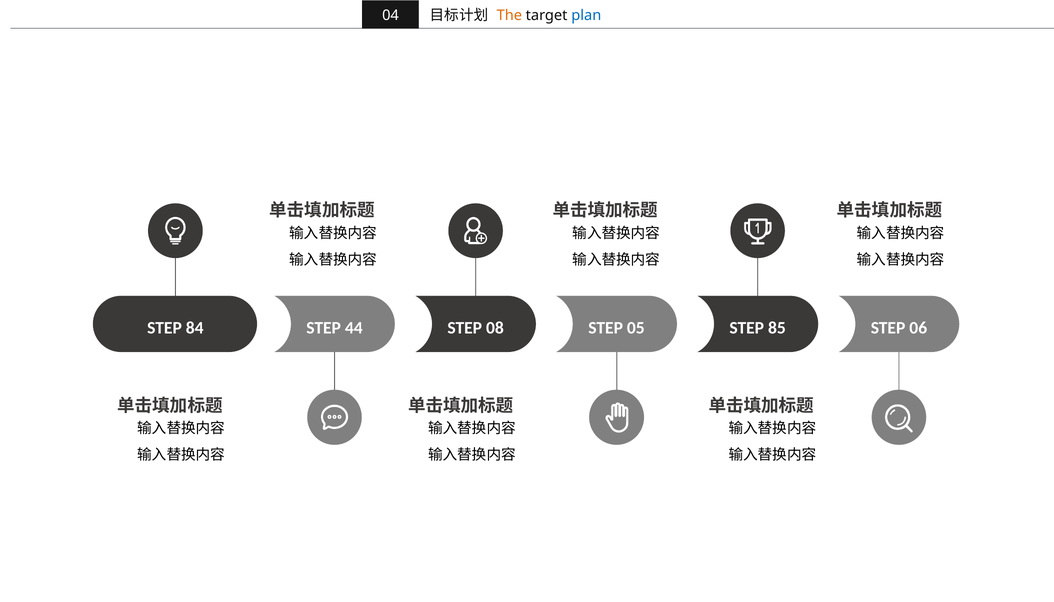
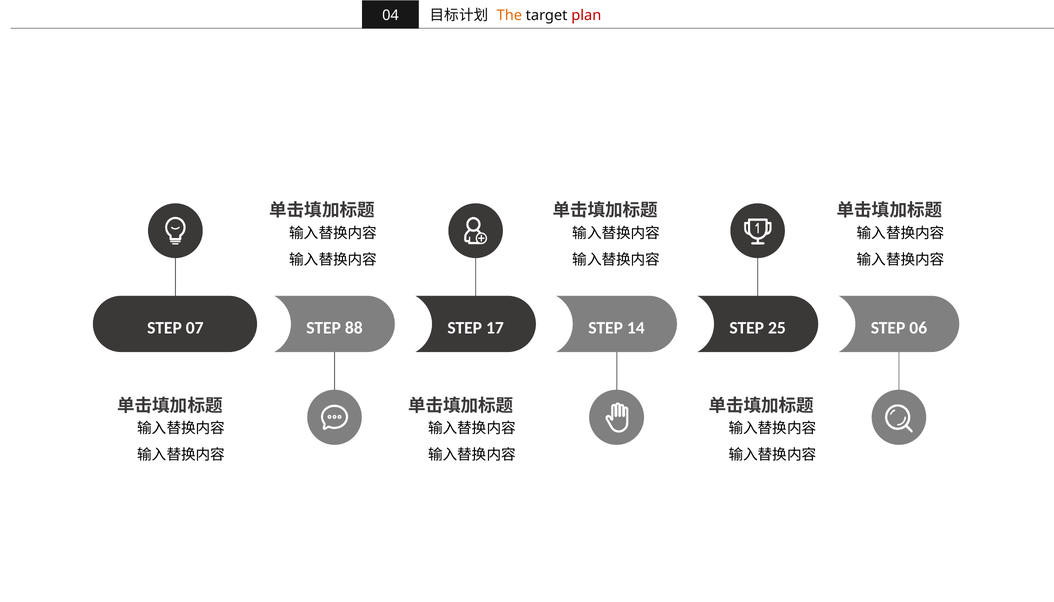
plan colour: blue -> red
84: 84 -> 07
44: 44 -> 88
08: 08 -> 17
05: 05 -> 14
85: 85 -> 25
